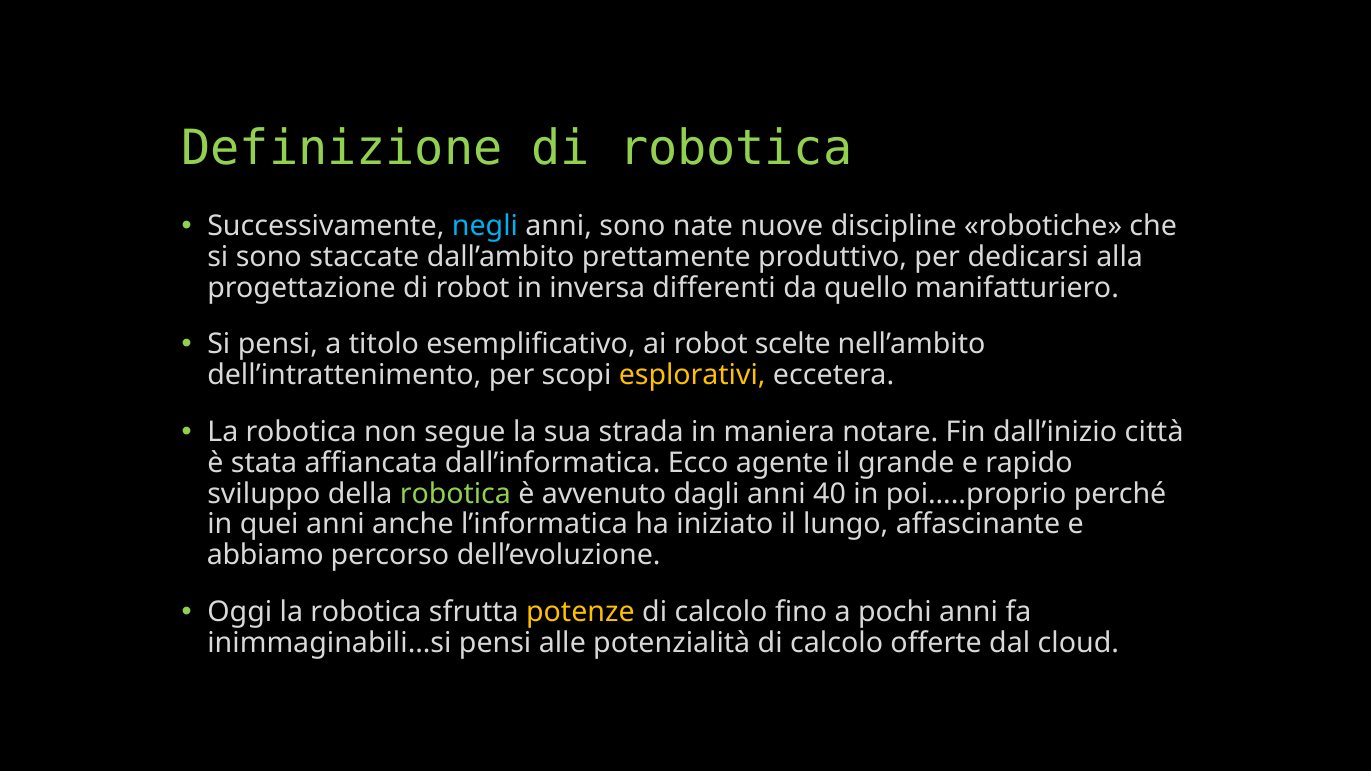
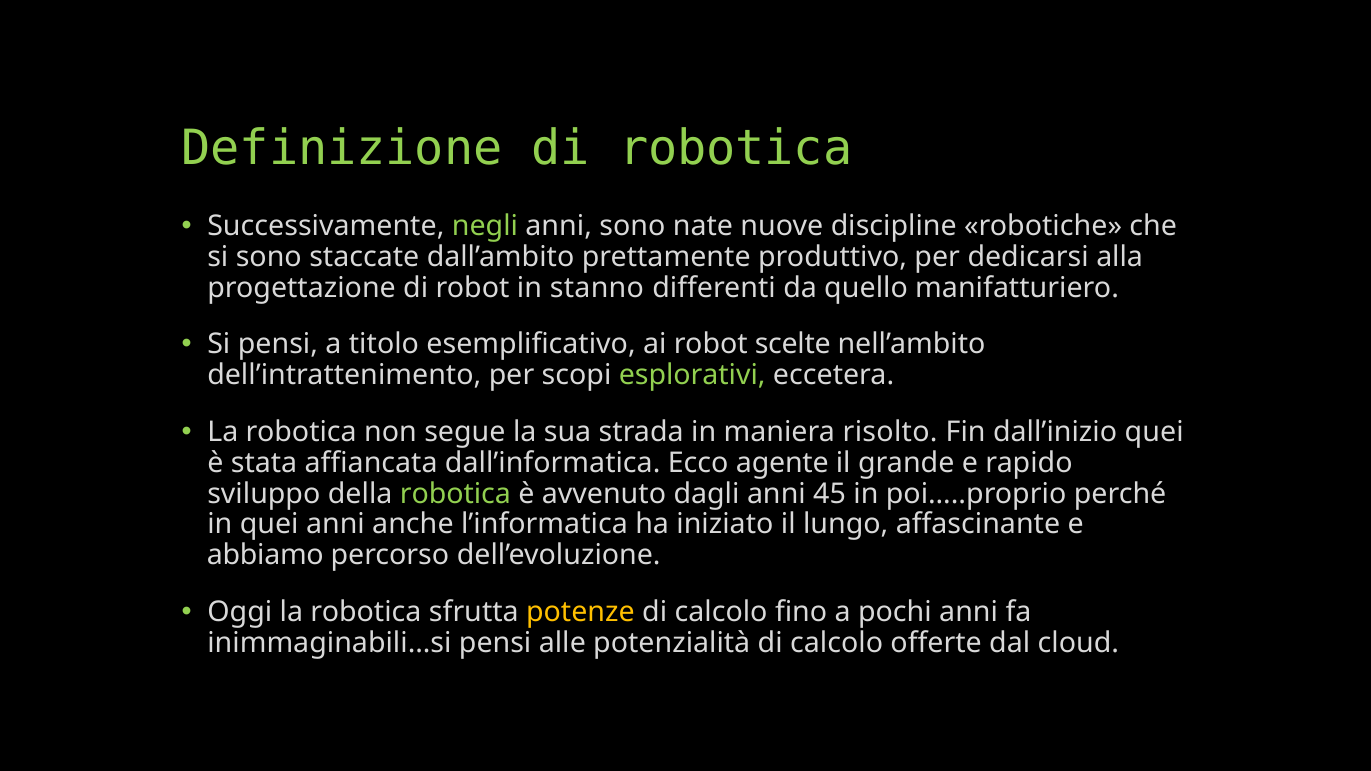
negli colour: light blue -> light green
inversa: inversa -> stanno
esplorativi colour: yellow -> light green
notare: notare -> risolto
dall’inizio città: città -> quei
40: 40 -> 45
